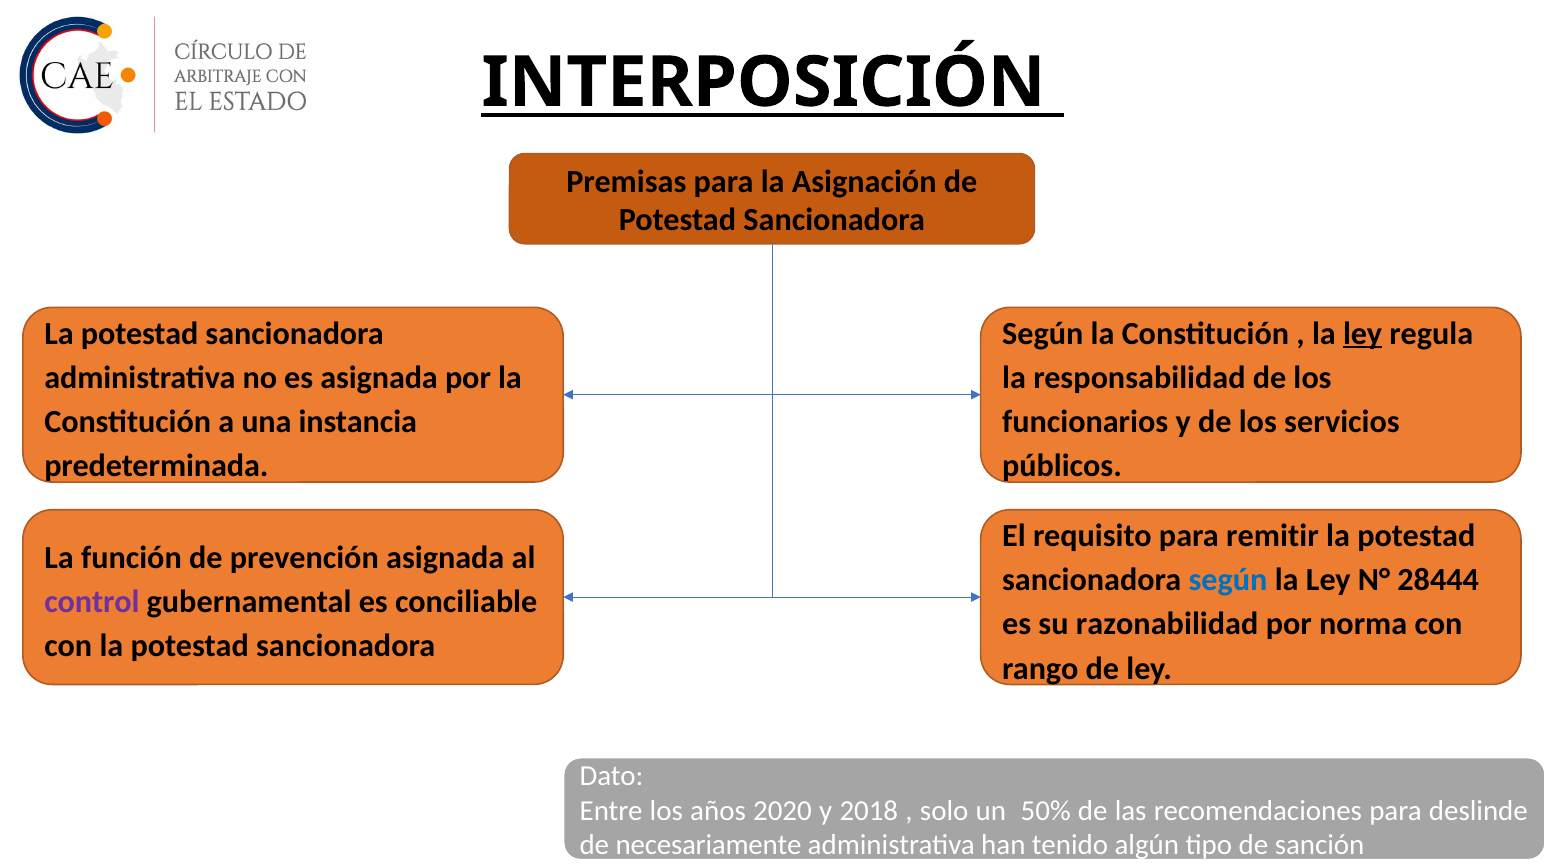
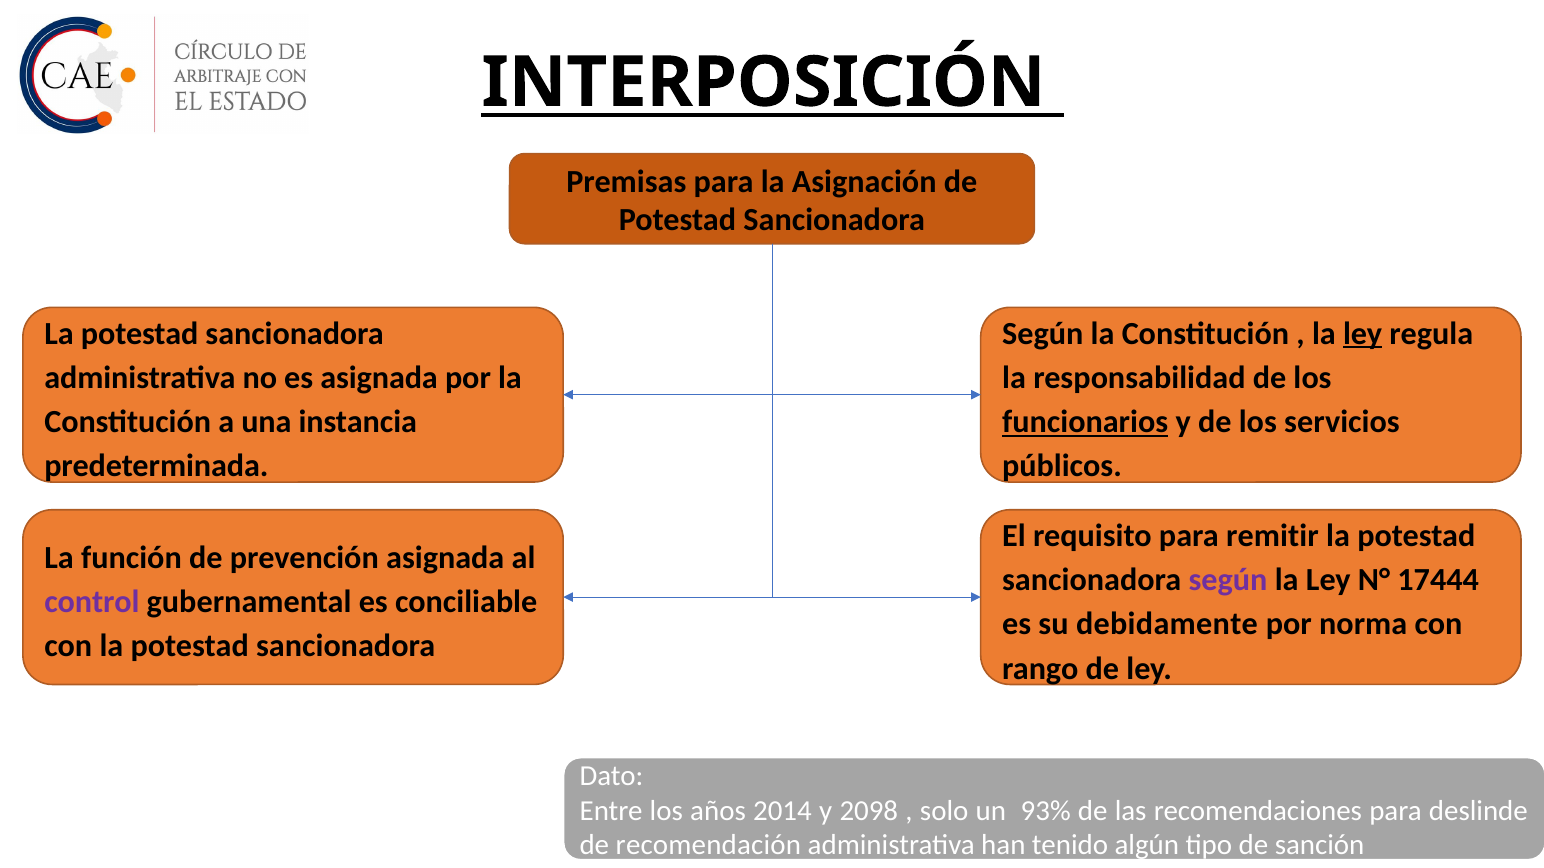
funcionarios underline: none -> present
según at (1228, 580) colour: blue -> purple
28444: 28444 -> 17444
razonabilidad: razonabilidad -> debidamente
2020: 2020 -> 2014
2018: 2018 -> 2098
50%: 50% -> 93%
necesariamente: necesariamente -> recomendación
